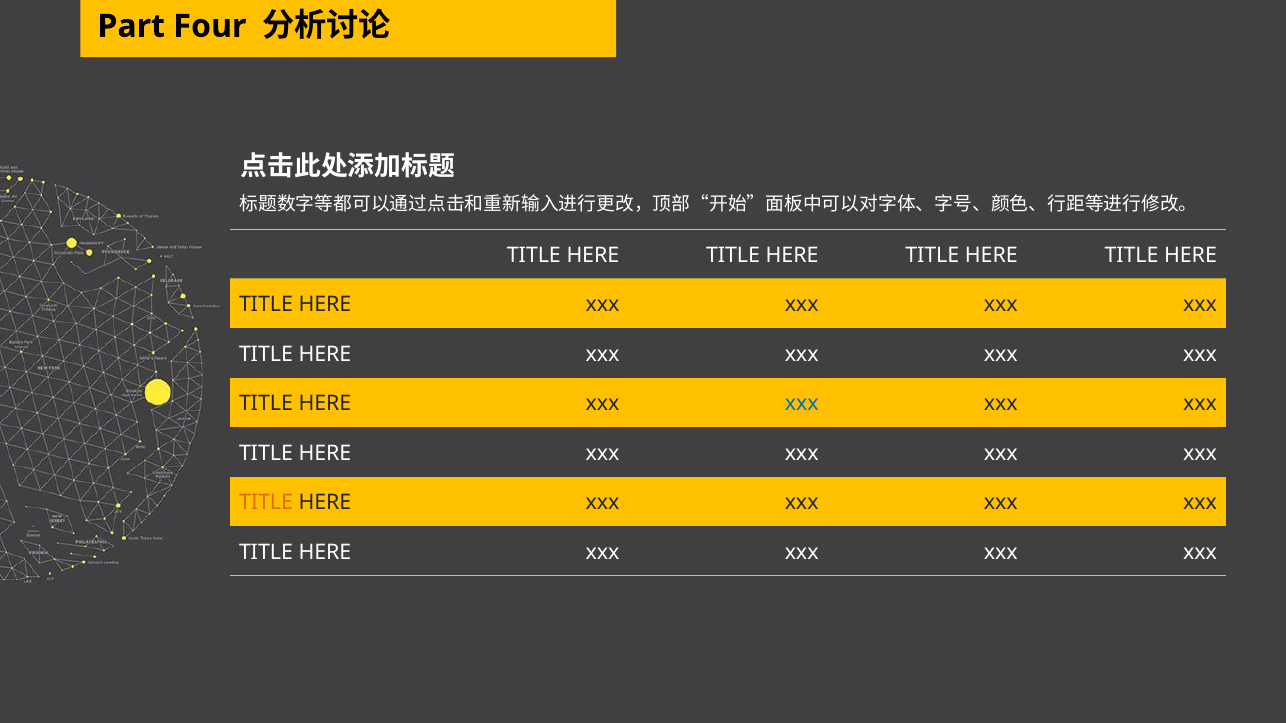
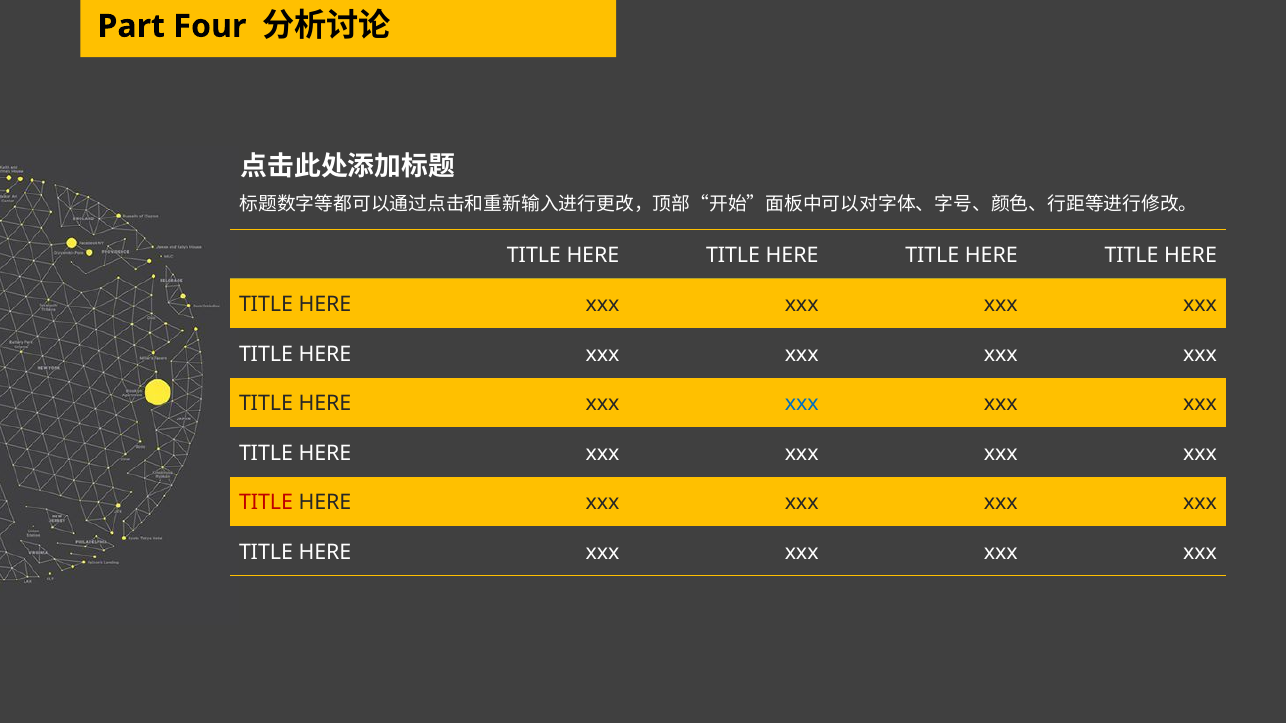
TITLE at (266, 503) colour: orange -> red
